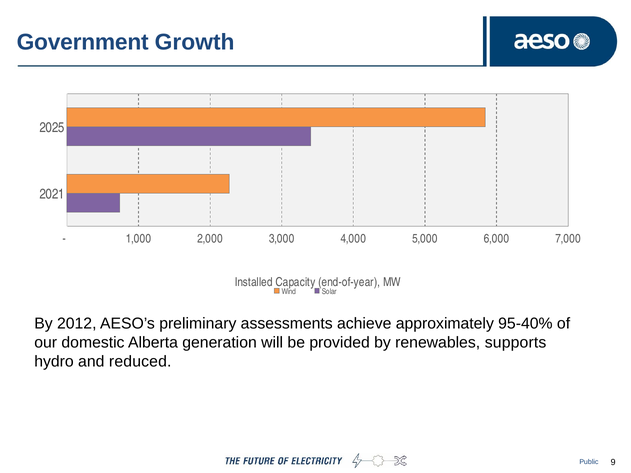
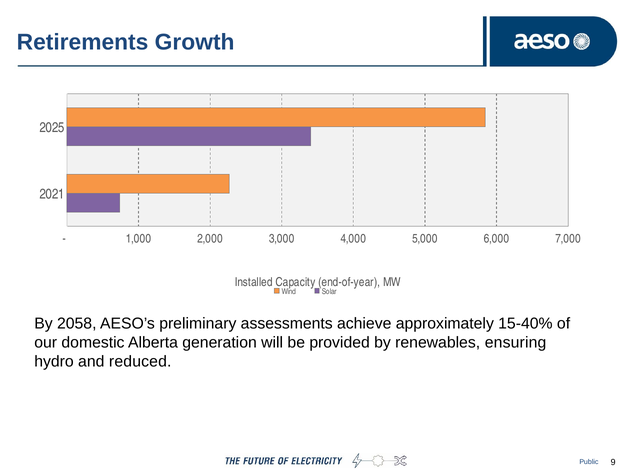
Government: Government -> Retirements
2012: 2012 -> 2058
95-40%: 95-40% -> 15-40%
supports: supports -> ensuring
